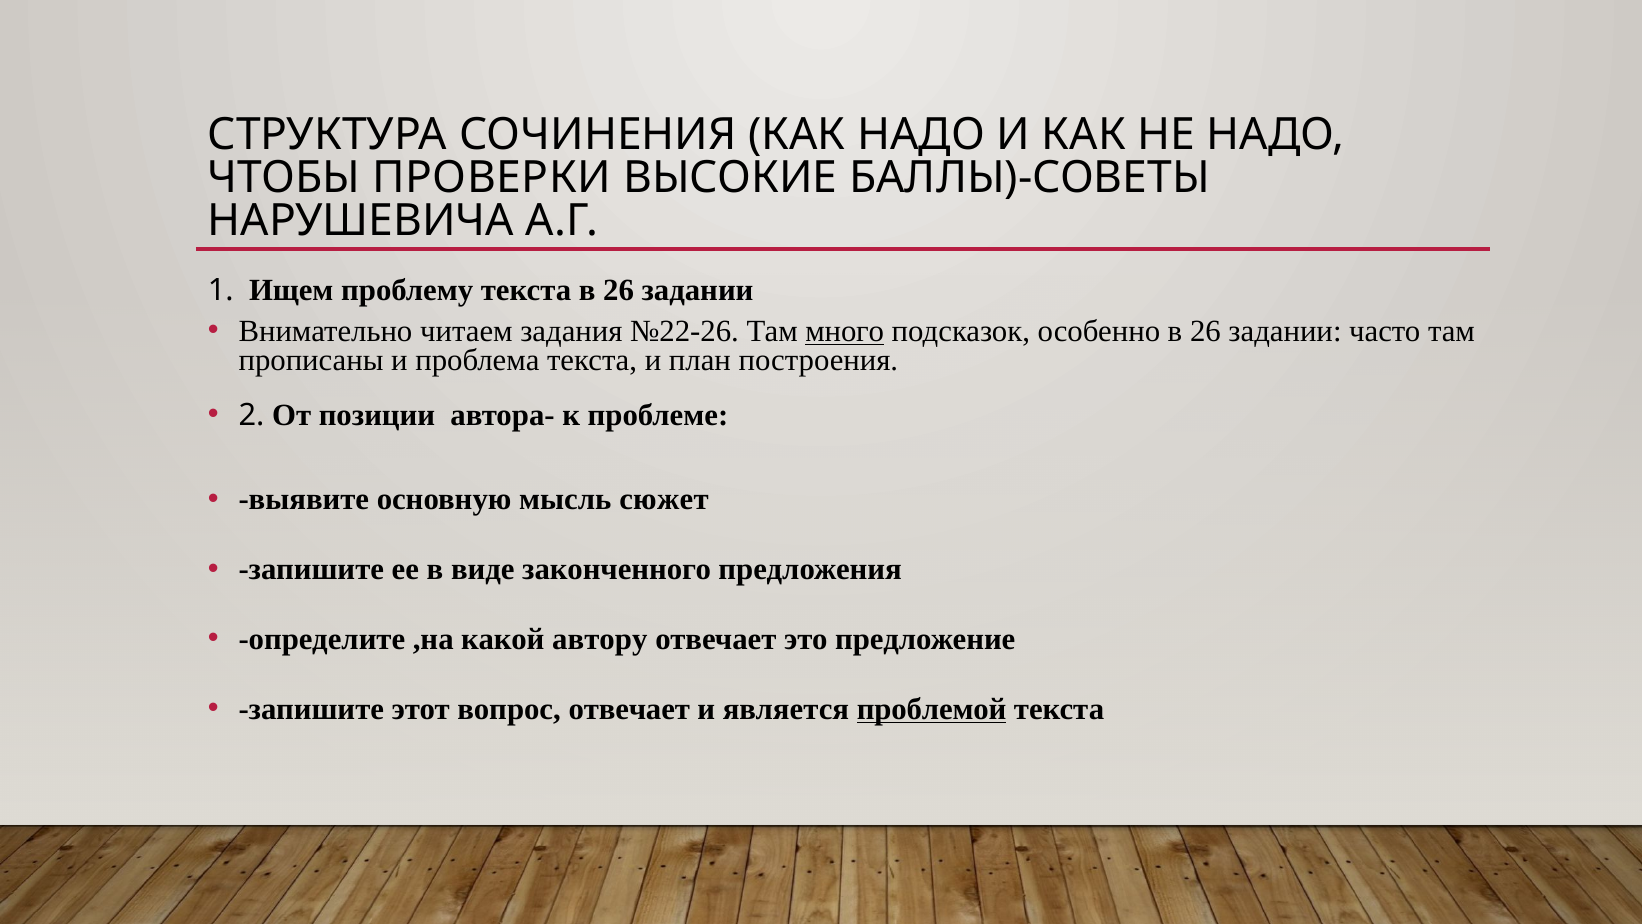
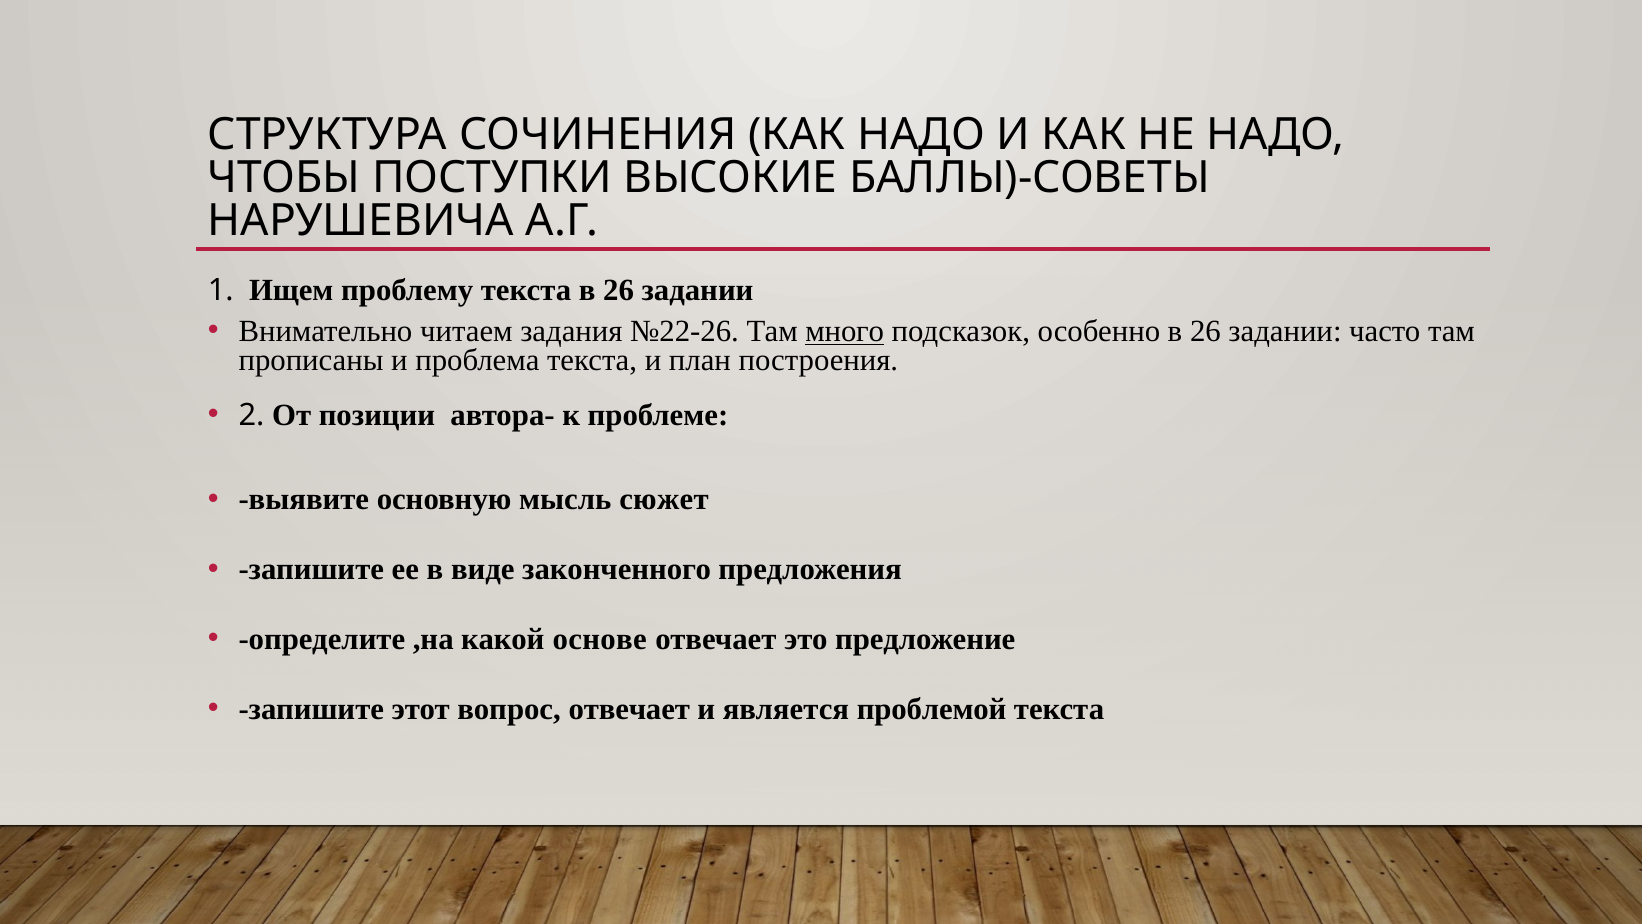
ПРОВЕРКИ: ПРОВЕРКИ -> ПОСТУПКИ
автору: автору -> основе
проблемой underline: present -> none
